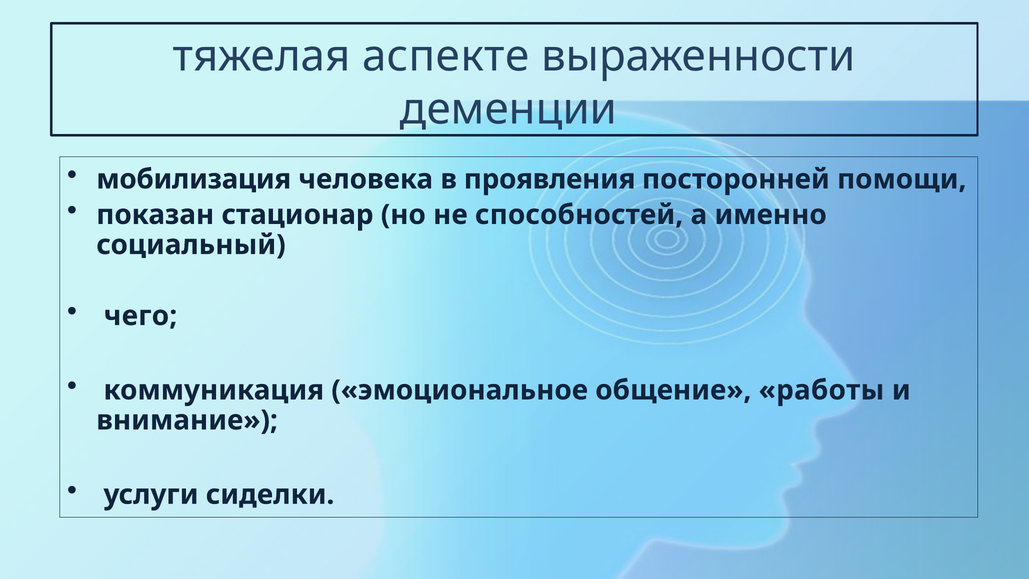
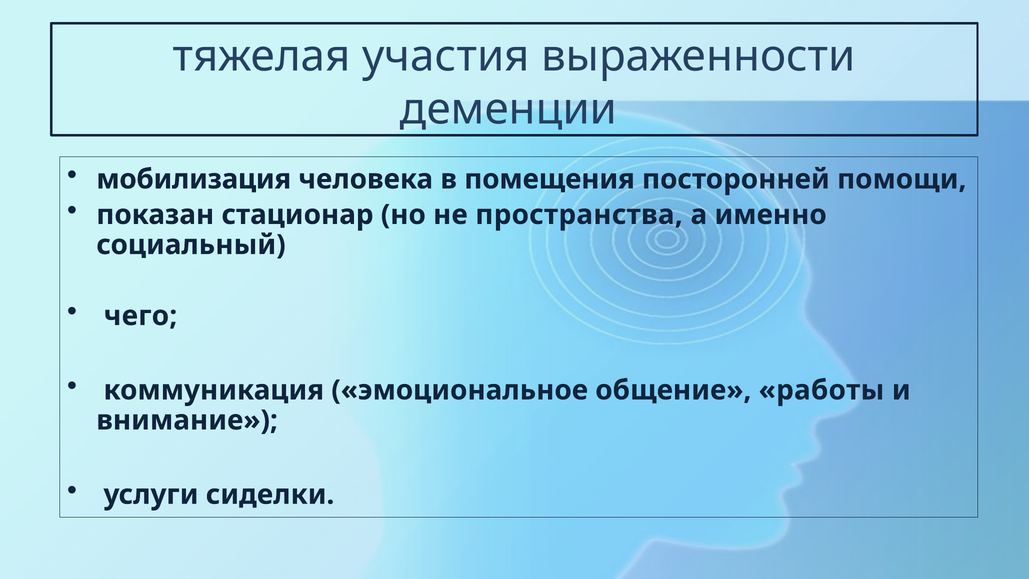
аспекте: аспекте -> участия
проявления: проявления -> помещения
способностей: способностей -> пространства
